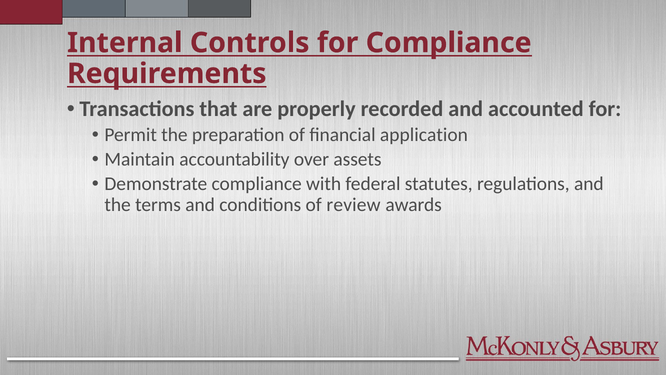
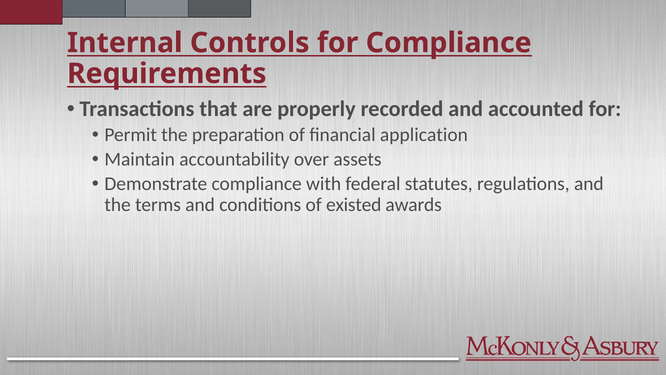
review: review -> existed
